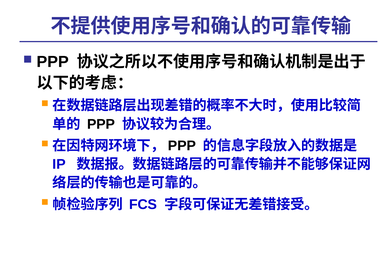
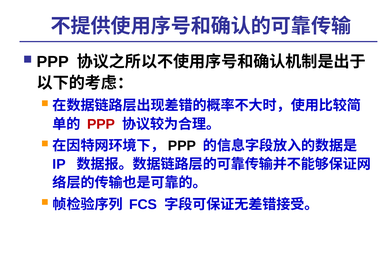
PPP at (101, 124) colour: black -> red
